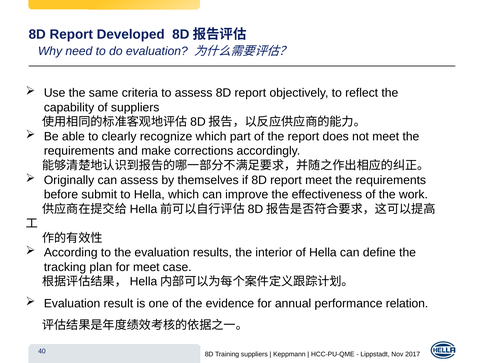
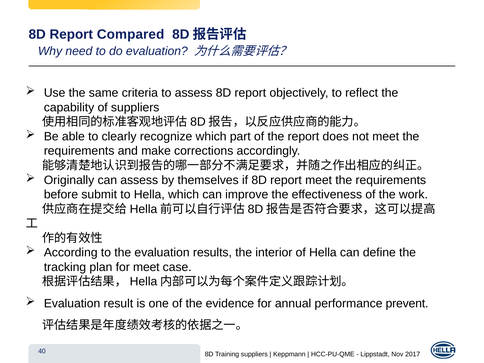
Developed: Developed -> Compared
relation: relation -> prevent
